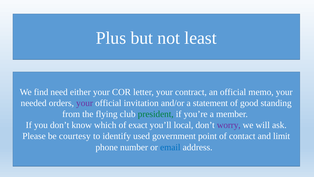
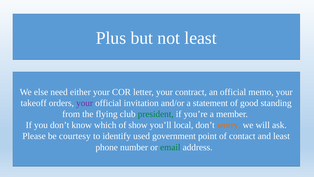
find: find -> else
needed: needed -> takeoff
exact: exact -> show
worry colour: purple -> orange
and limit: limit -> least
email colour: blue -> green
